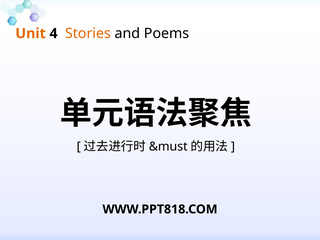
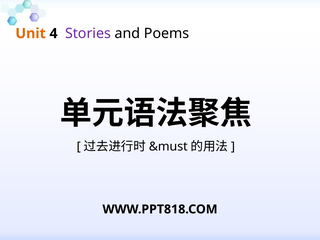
Stories colour: orange -> purple
